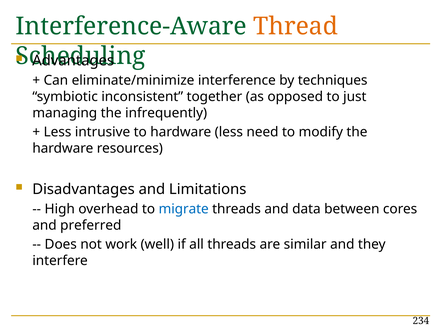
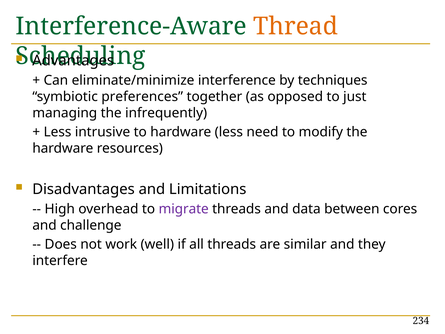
inconsistent: inconsistent -> preferences
migrate colour: blue -> purple
preferred: preferred -> challenge
